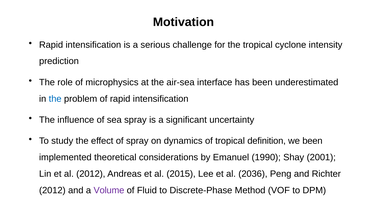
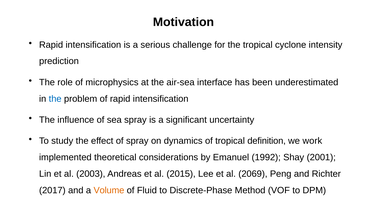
we been: been -> work
1990: 1990 -> 1992
al 2012: 2012 -> 2003
2036: 2036 -> 2069
2012 at (52, 191): 2012 -> 2017
Volume colour: purple -> orange
